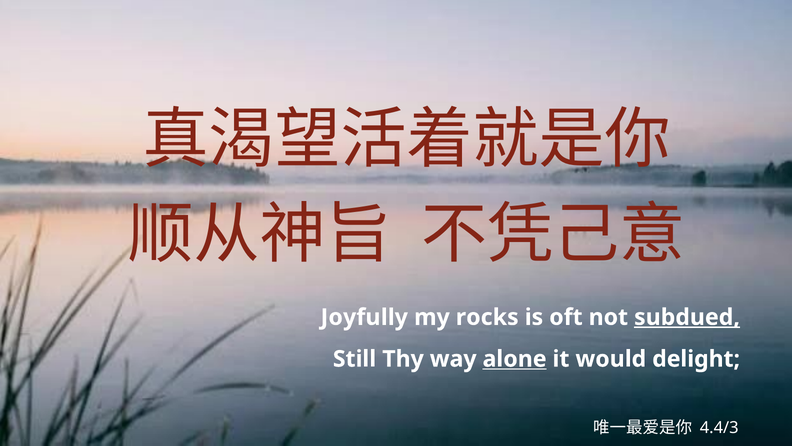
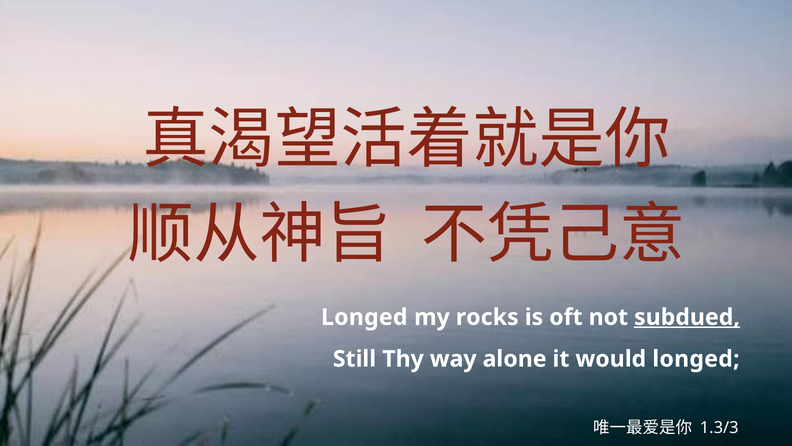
Joyfully at (364, 317): Joyfully -> Longed
alone underline: present -> none
would delight: delight -> longed
4.4/3: 4.4/3 -> 1.3/3
